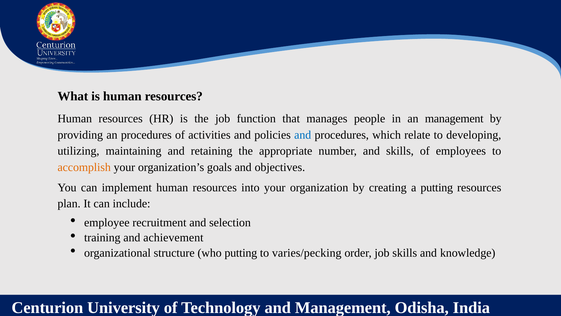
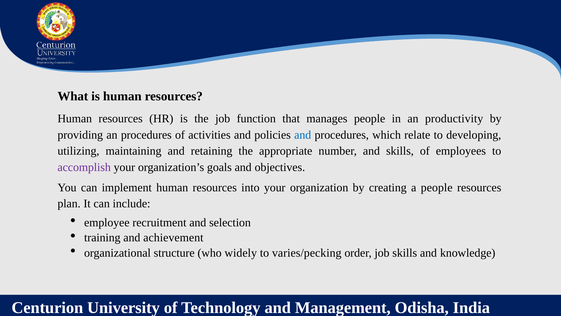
an management: management -> productivity
accomplish colour: orange -> purple
a putting: putting -> people
who putting: putting -> widely
